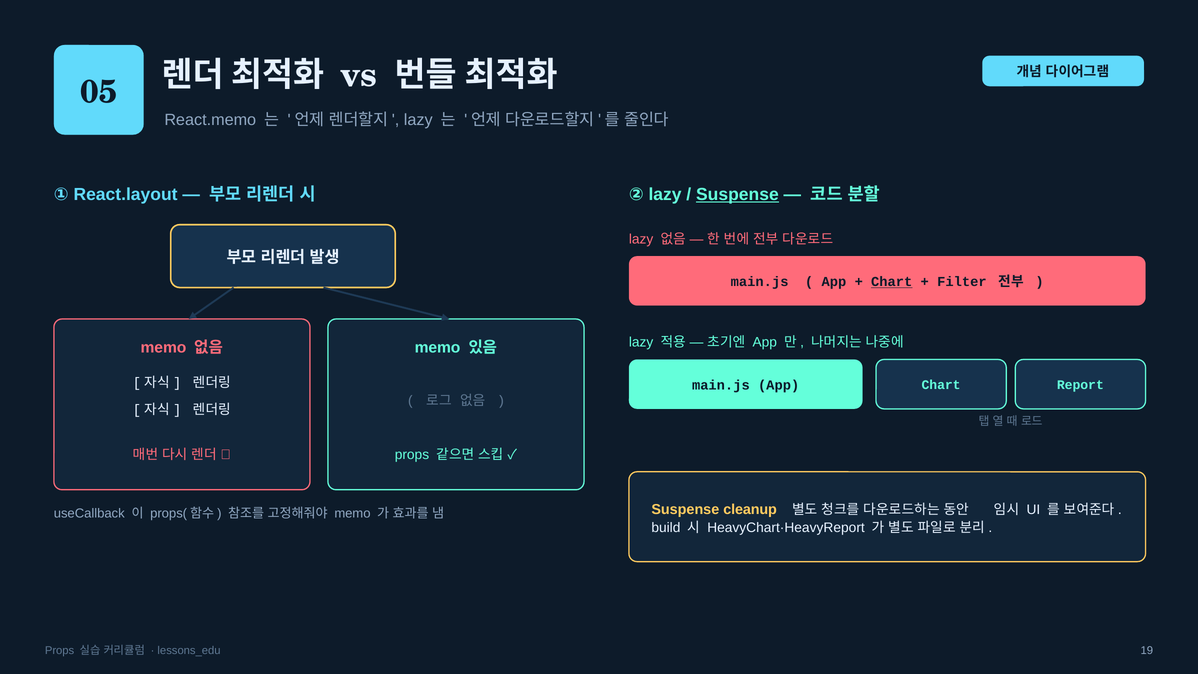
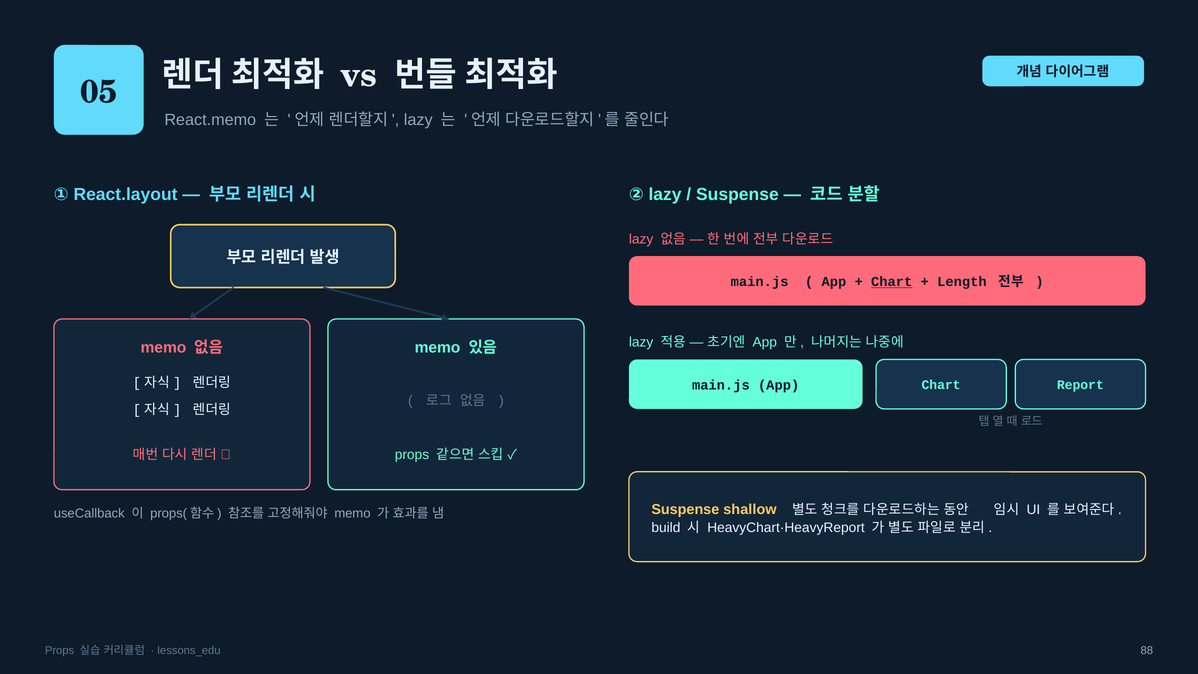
Suspense at (737, 194) underline: present -> none
Filter: Filter -> Length
cleanup: cleanup -> shallow
19: 19 -> 88
